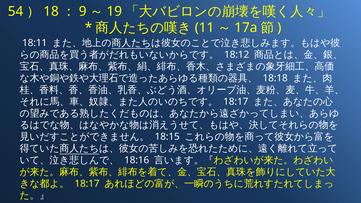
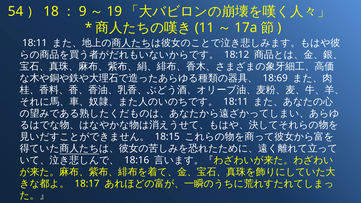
18:18: 18:18 -> 18:69
18:17 at (236, 102): 18:17 -> 18:11
